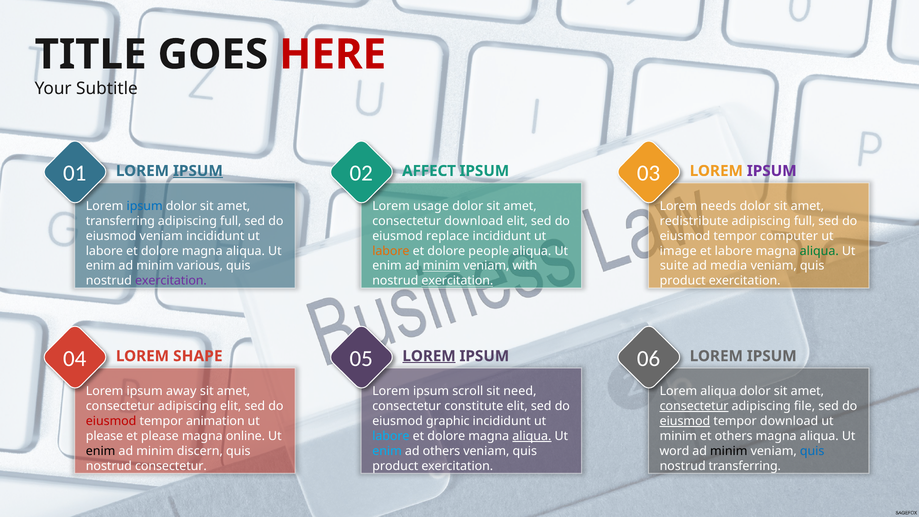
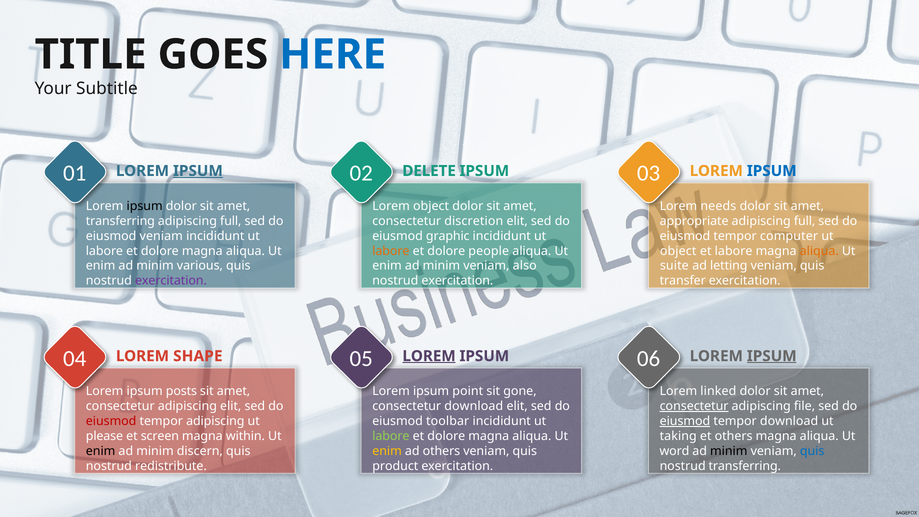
HERE colour: red -> blue
AFFECT: AFFECT -> DELETE
IPSUM at (772, 171) colour: purple -> blue
ipsum at (145, 206) colour: blue -> black
usage at (431, 206): usage -> object
consectetur download: download -> discretion
redistribute: redistribute -> appropriate
replace: replace -> graphic
image at (678, 251): image -> object
aliqua at (819, 251) colour: green -> orange
minim at (441, 266) underline: present -> none
with: with -> also
media: media -> letting
exercitation at (457, 281) underline: present -> none
product at (683, 281): product -> transfer
IPSUM at (772, 356) underline: none -> present
away: away -> posts
scroll: scroll -> point
need: need -> gone
aliqua at (718, 391): aliqua -> linked
consectetur constitute: constitute -> download
tempor animation: animation -> adipiscing
graphic: graphic -> toolbar
et please: please -> screen
online: online -> within
labore at (391, 436) colour: light blue -> light green
aliqua at (532, 436) underline: present -> none
minim at (678, 436): minim -> taking
enim at (387, 451) colour: light blue -> yellow
nostrud consectetur: consectetur -> redistribute
